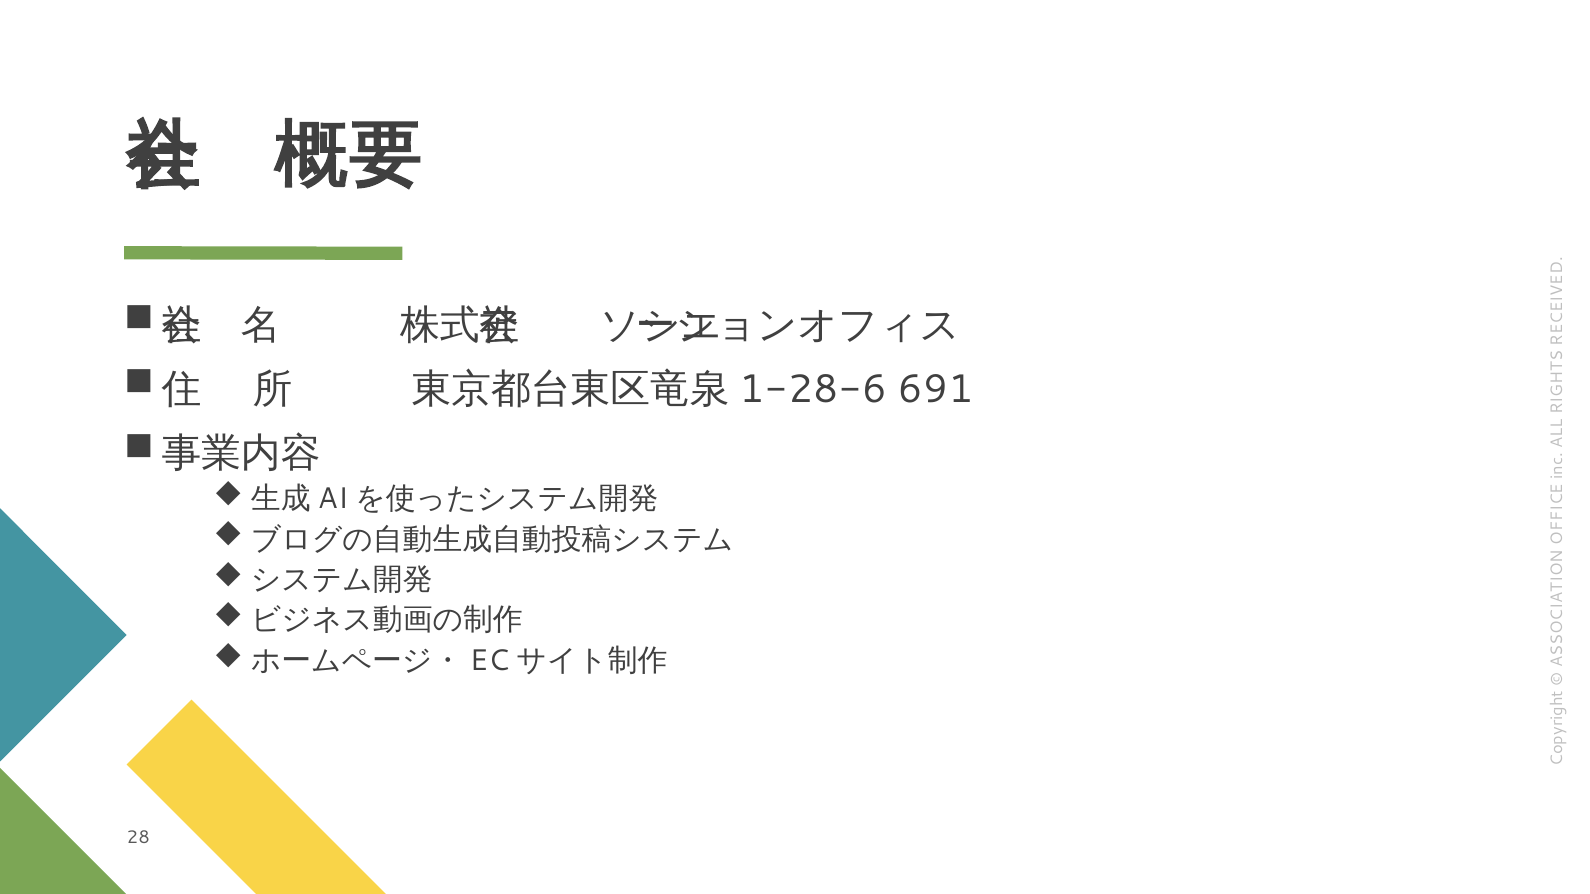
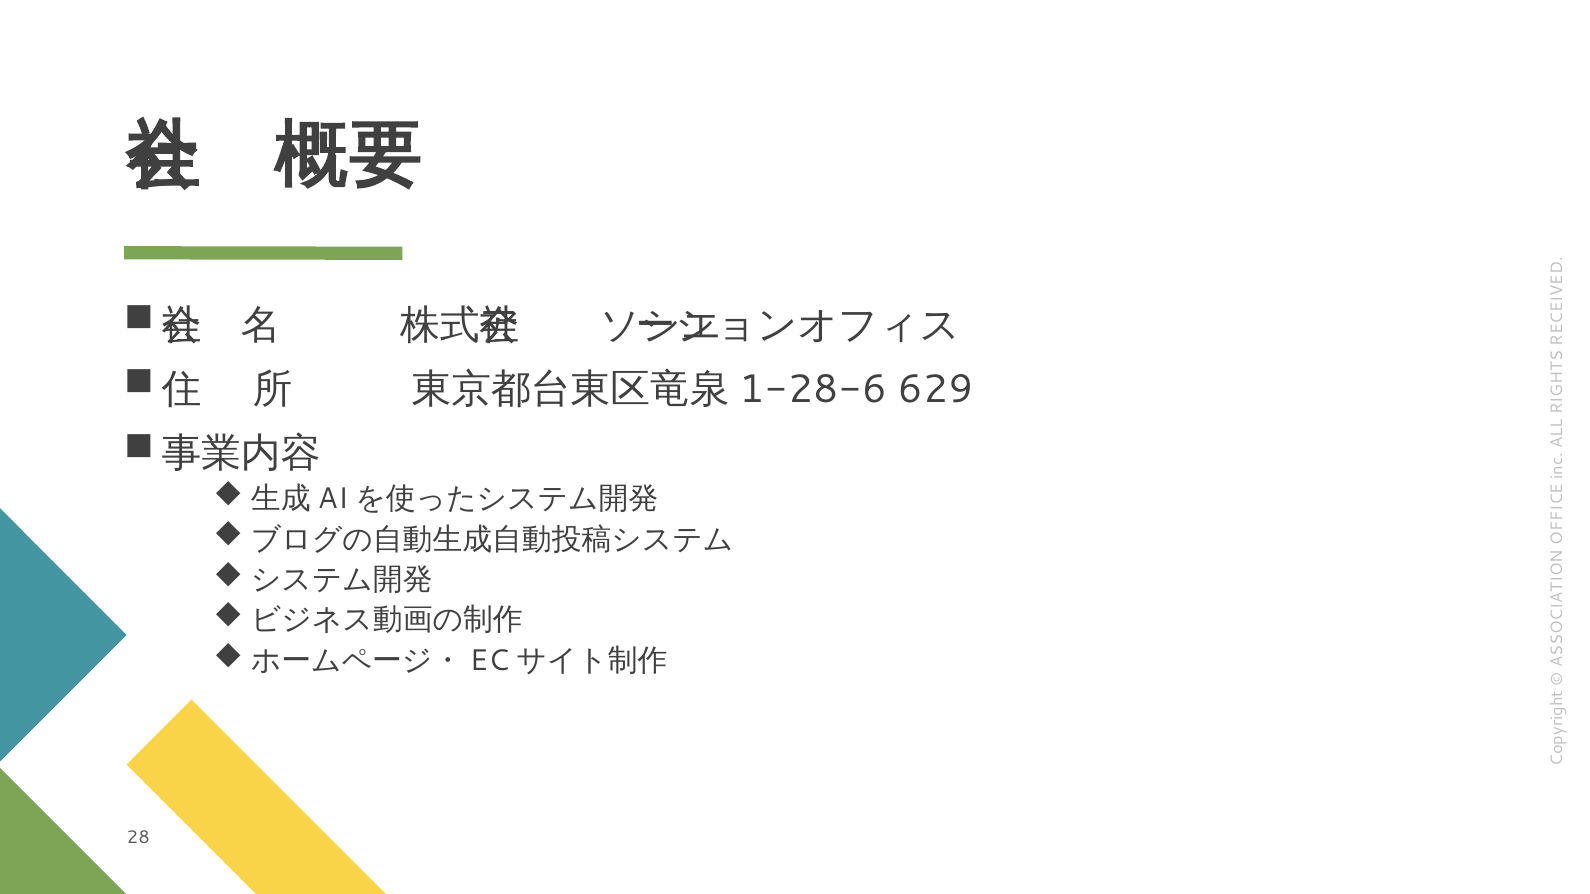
691: 691 -> 629
